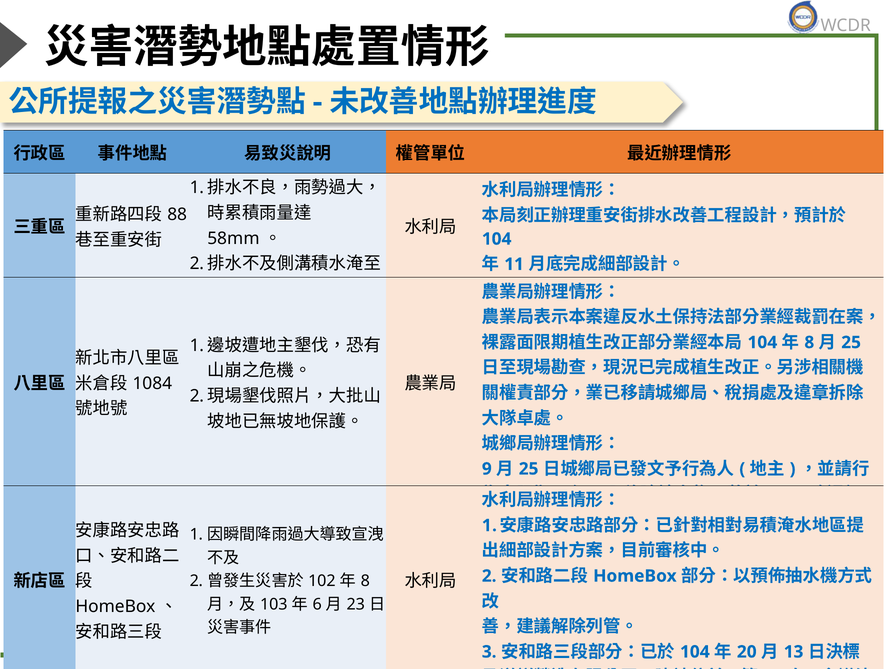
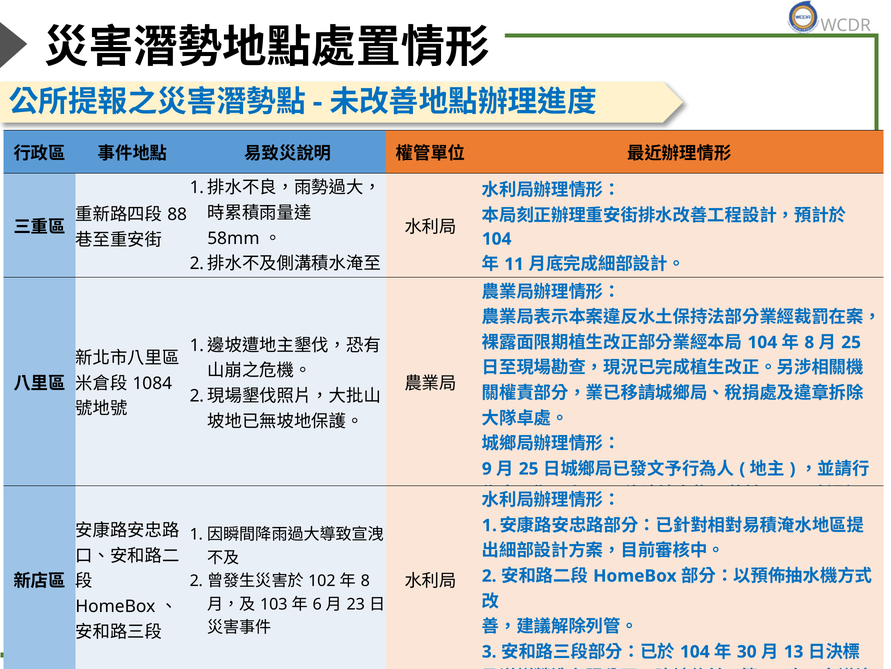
20 at (747, 651): 20 -> 30
